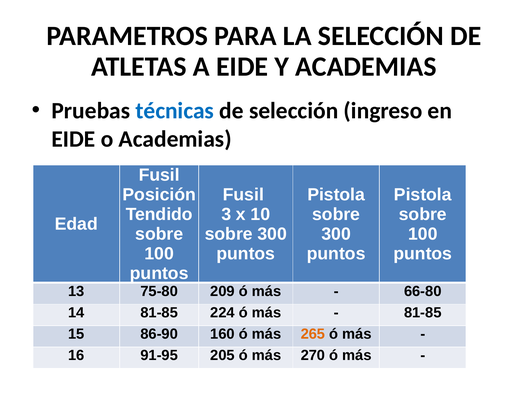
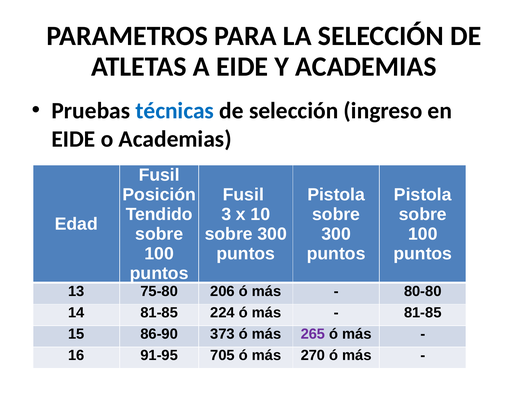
209: 209 -> 206
66-80: 66-80 -> 80-80
160: 160 -> 373
265 colour: orange -> purple
205: 205 -> 705
